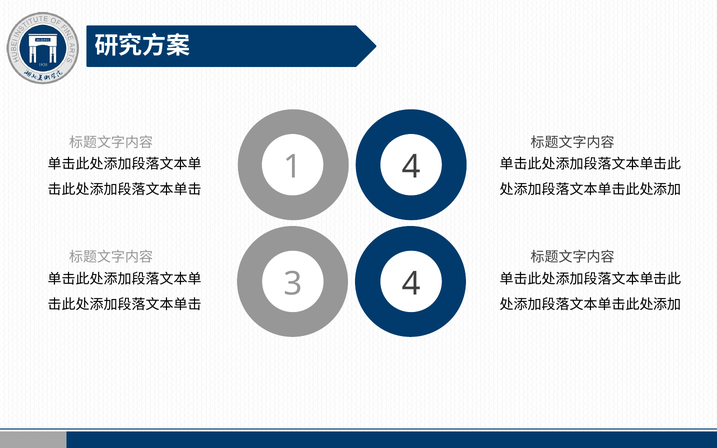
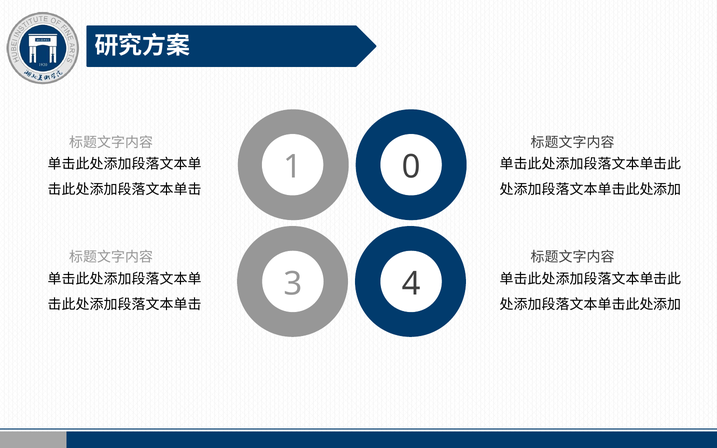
1 4: 4 -> 0
